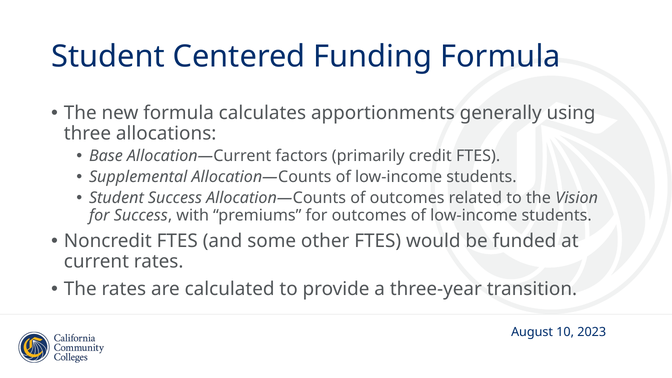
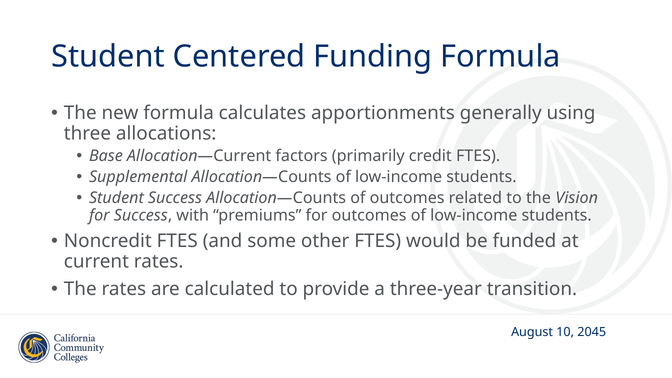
2023: 2023 -> 2045
